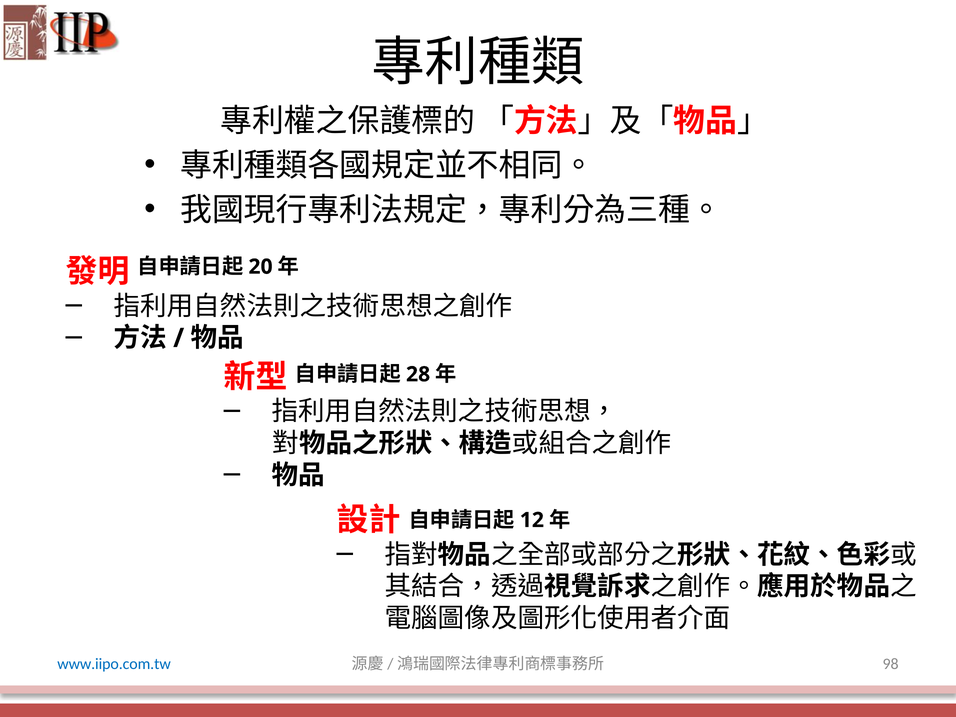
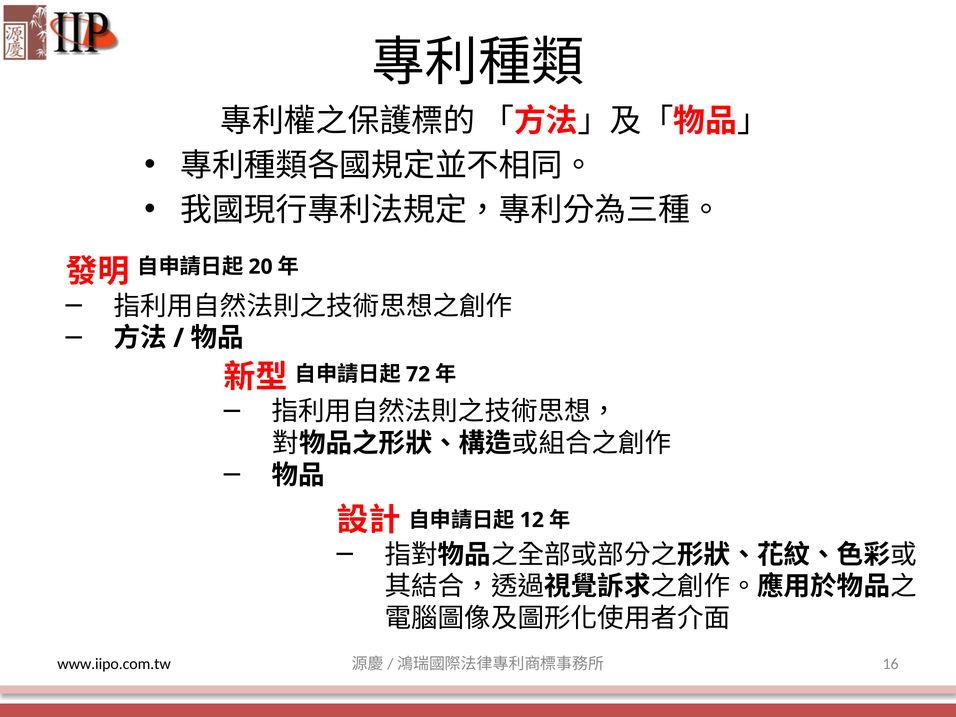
28: 28 -> 72
www.iipo.com.tw colour: blue -> black
98: 98 -> 16
